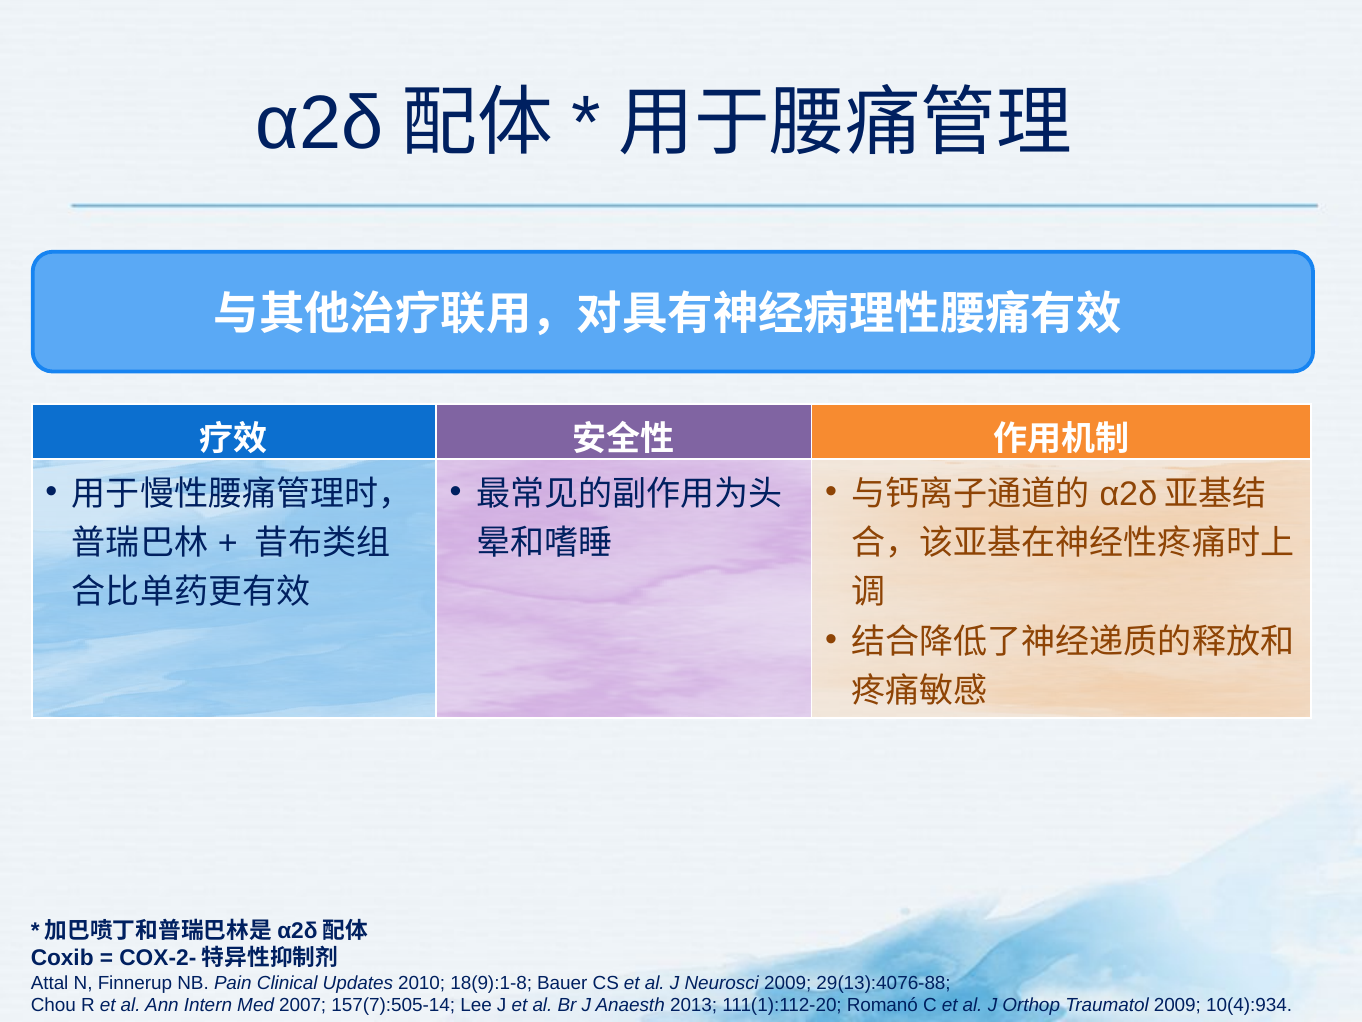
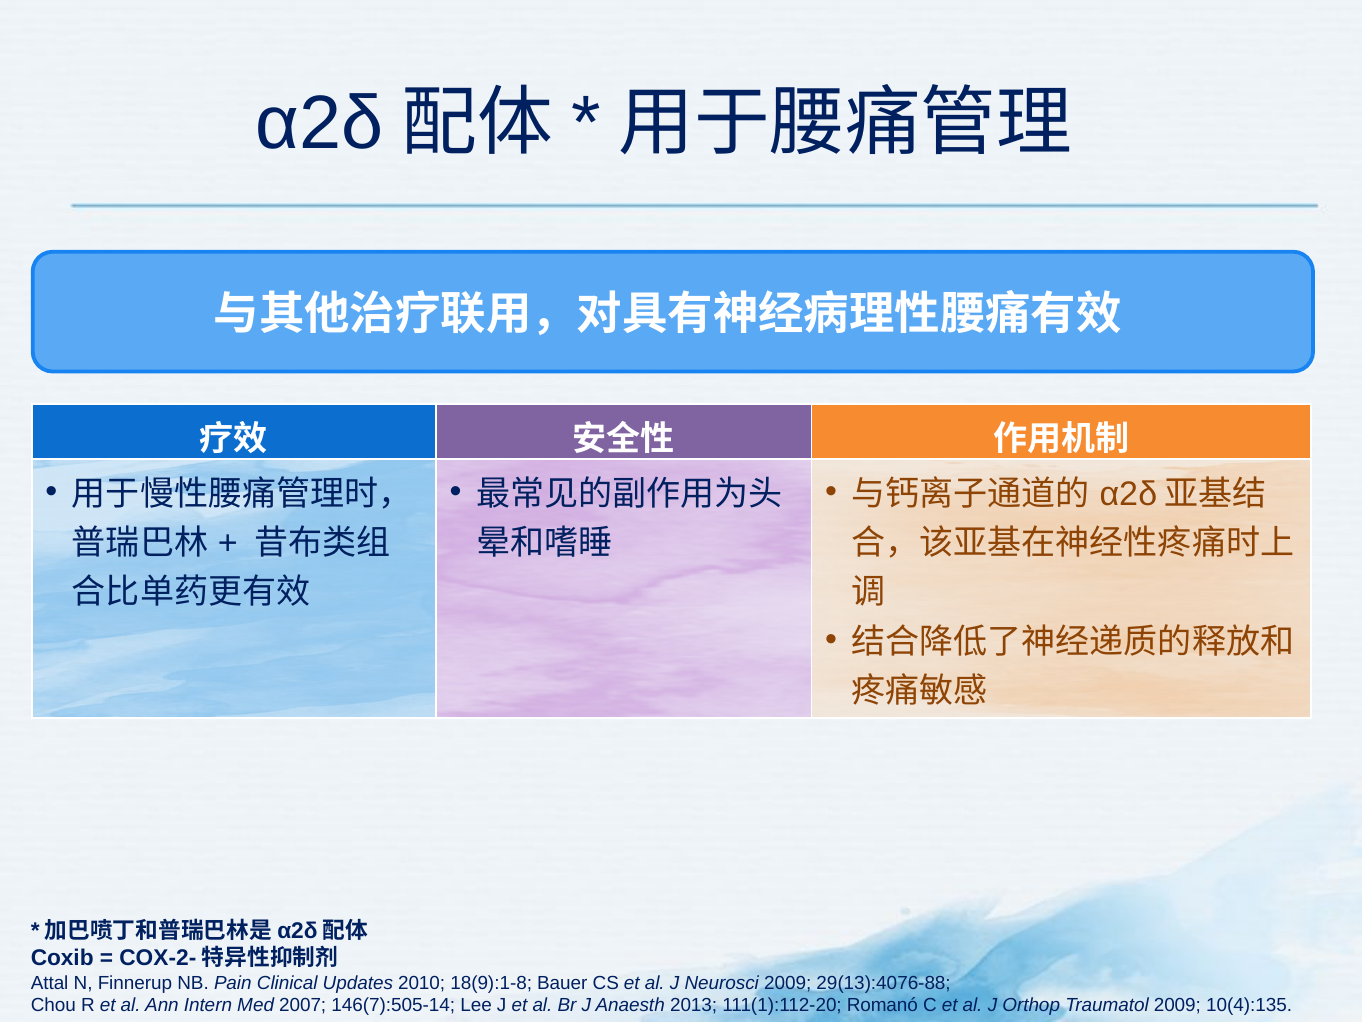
157(7):505-14: 157(7):505-14 -> 146(7):505-14
10(4):934: 10(4):934 -> 10(4):135
